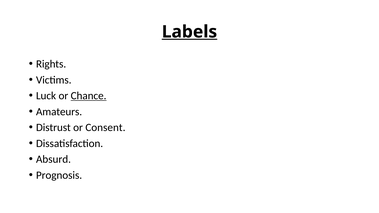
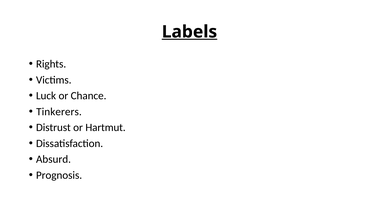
Chance underline: present -> none
Amateurs: Amateurs -> Tinkerers
Consent: Consent -> Hartmut
